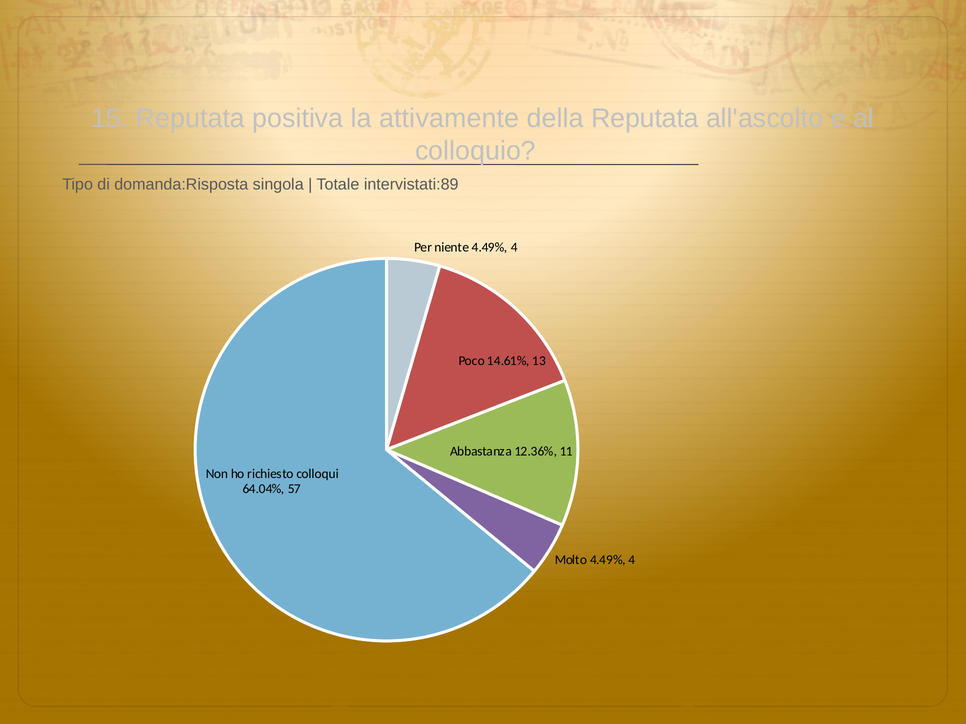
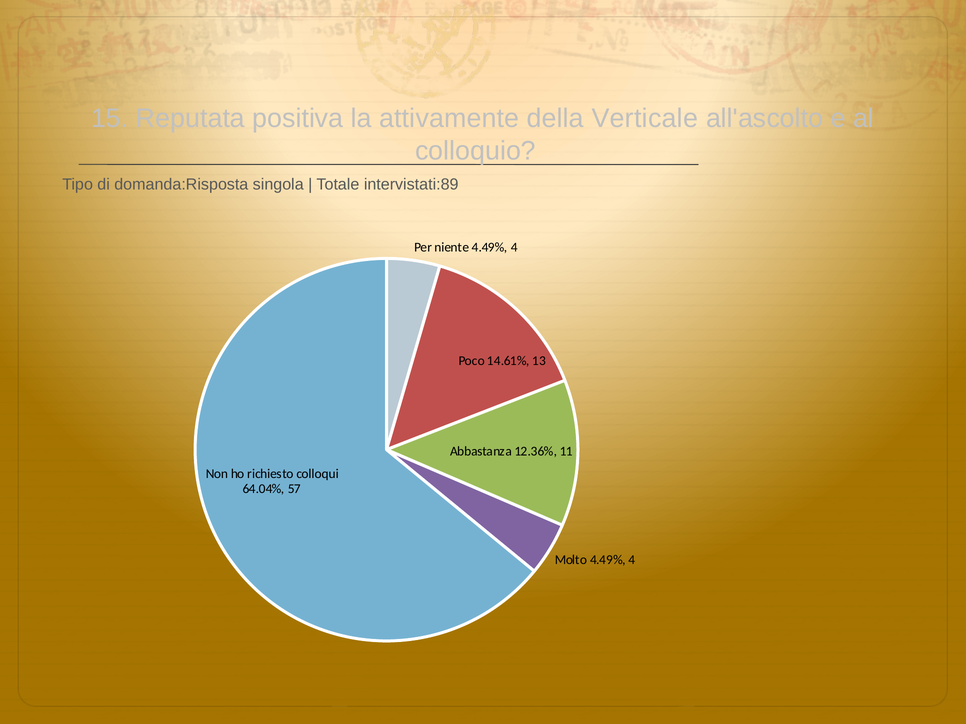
della Reputata: Reputata -> Verticale
